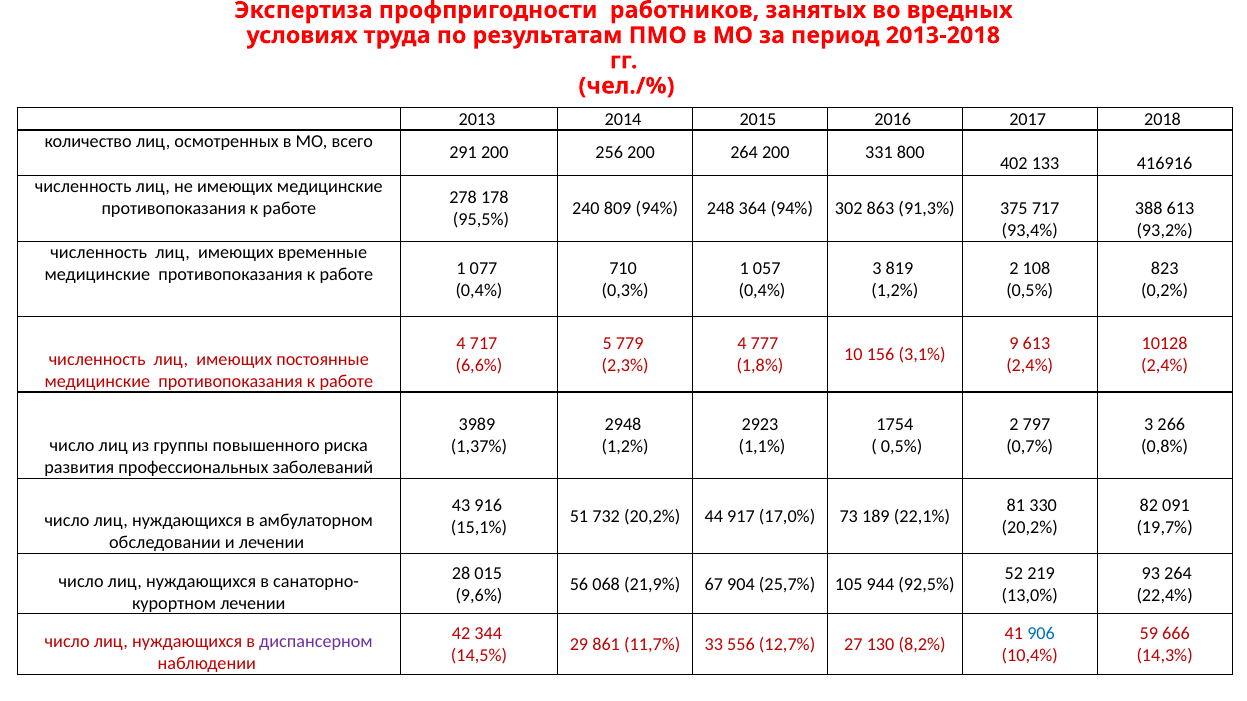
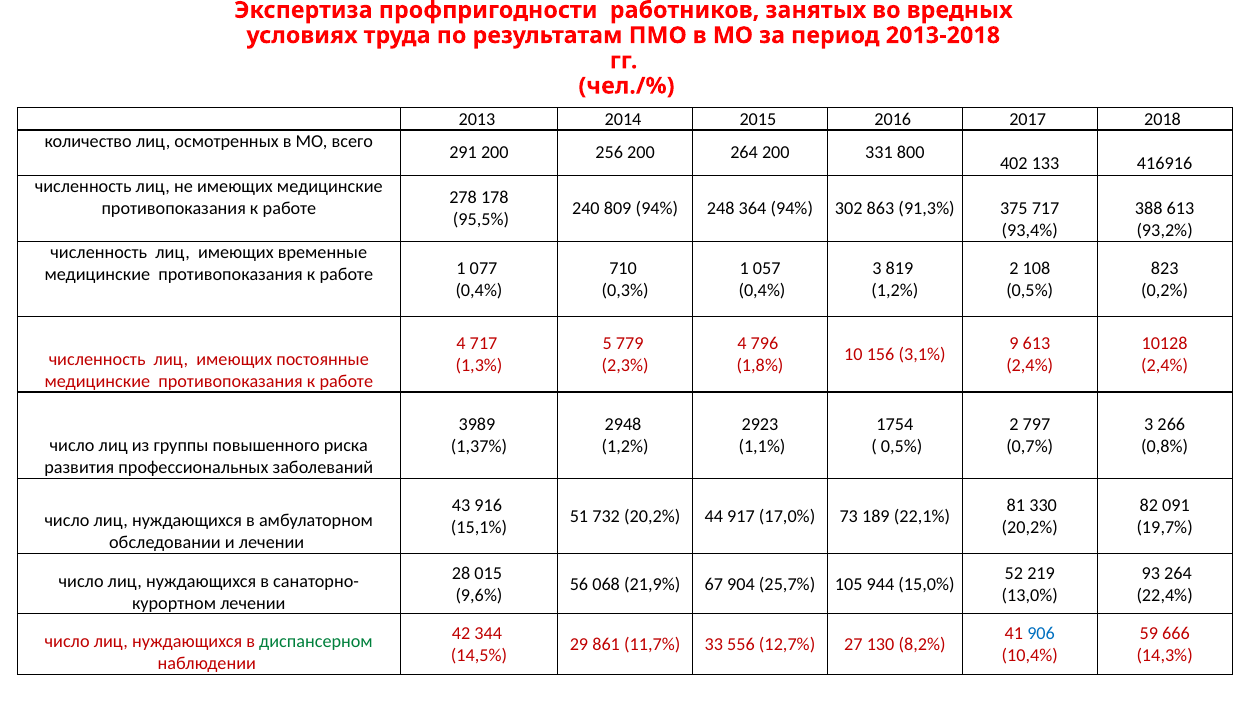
777: 777 -> 796
6,6%: 6,6% -> 1,3%
92,5%: 92,5% -> 15,0%
диспансерном colour: purple -> green
